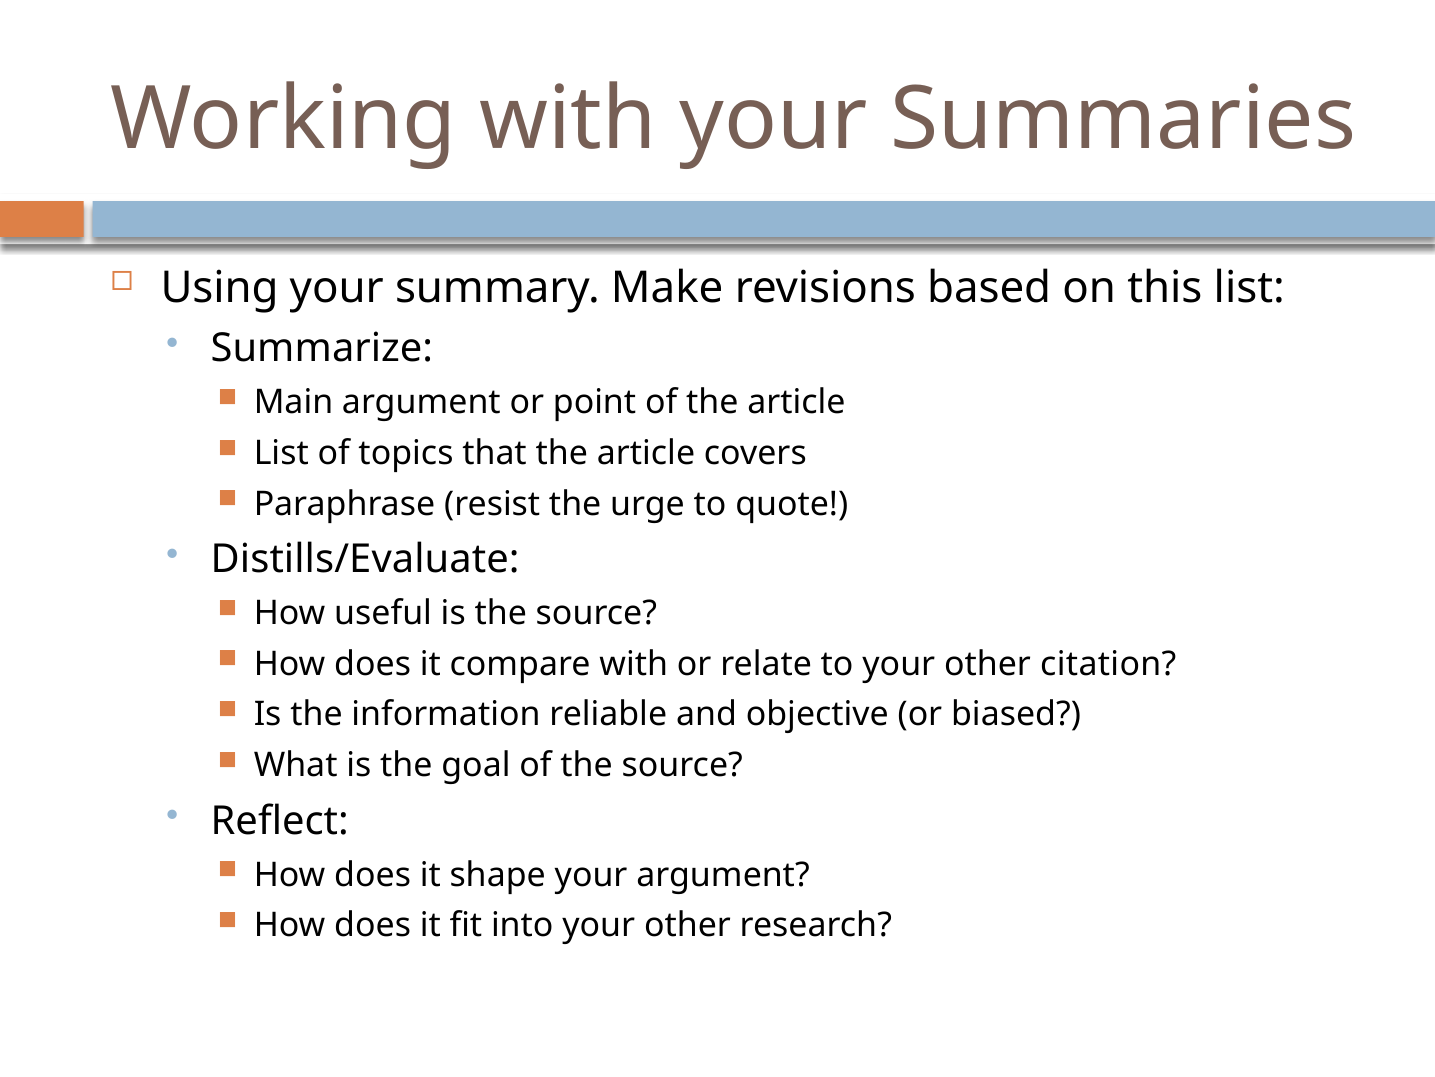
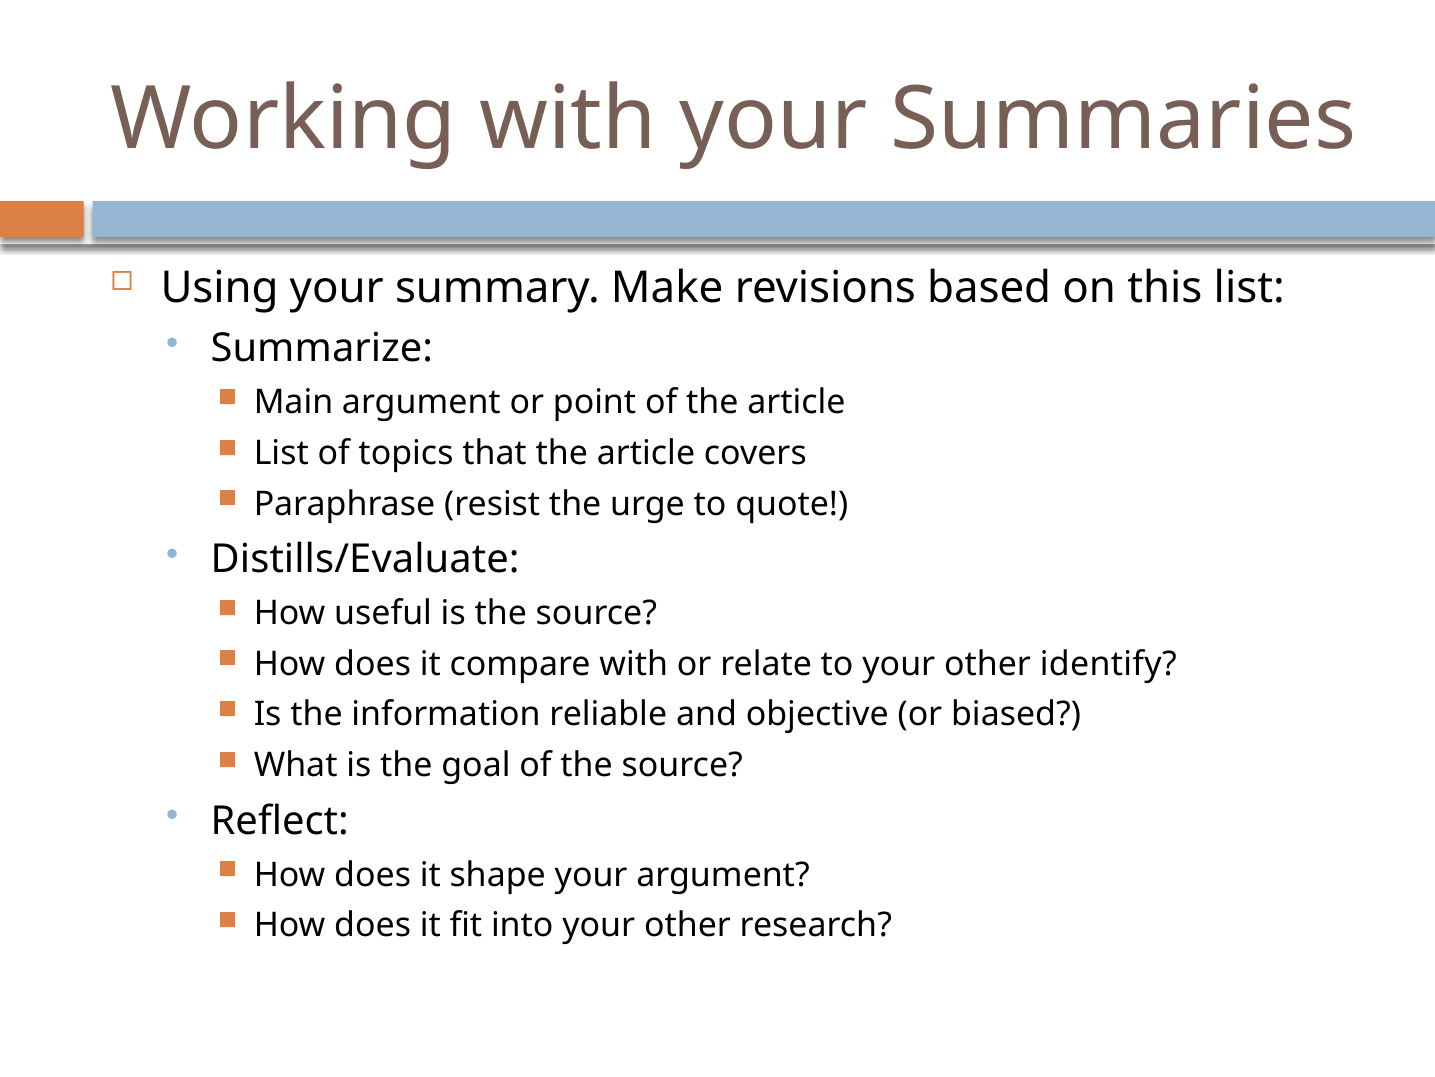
citation: citation -> identify
